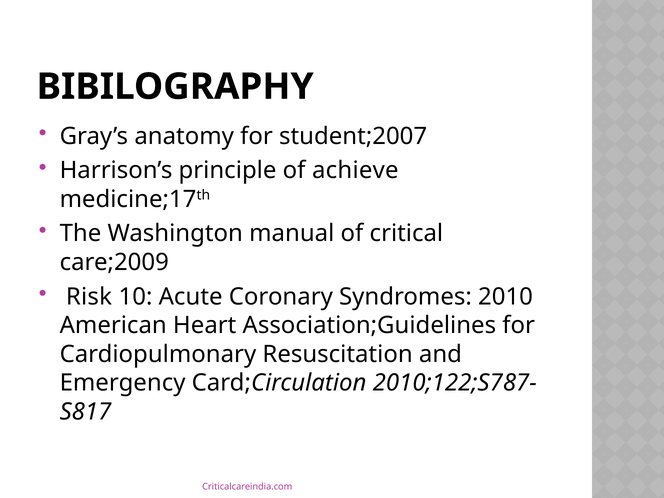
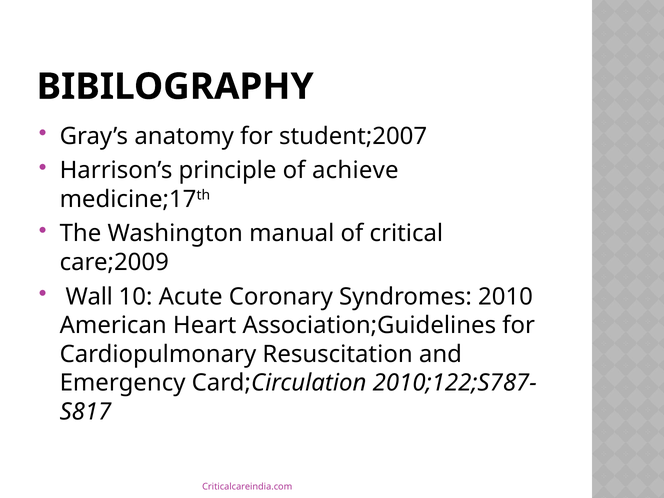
Risk: Risk -> Wall
